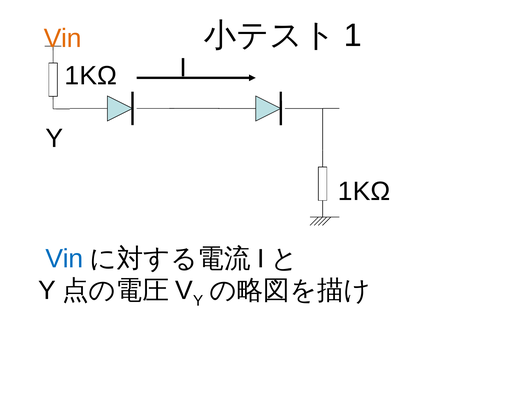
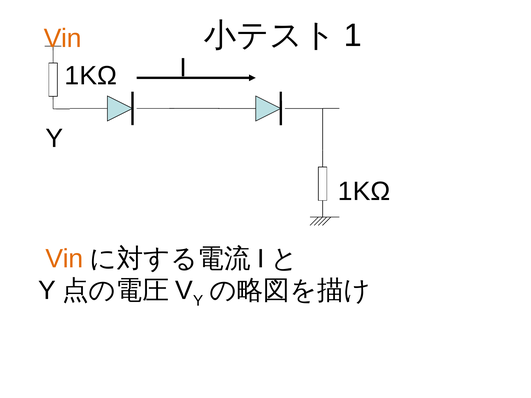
Vin at (64, 259) colour: blue -> orange
